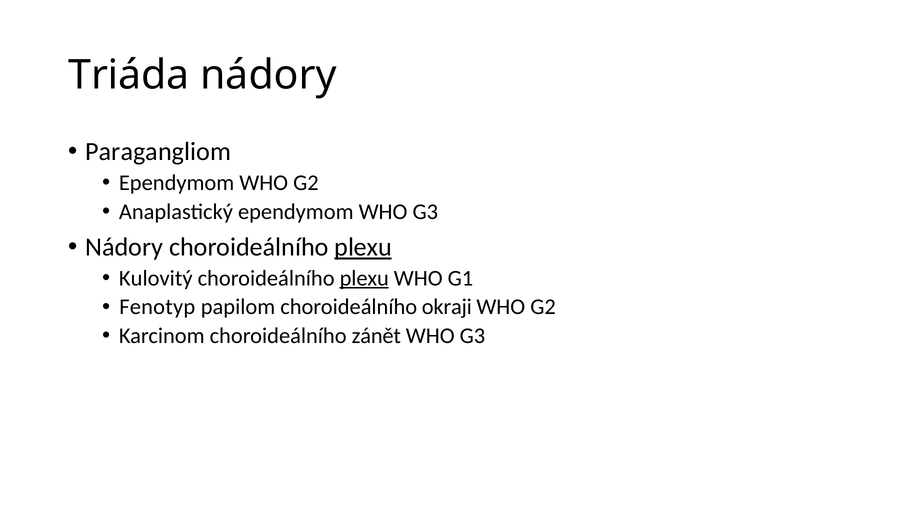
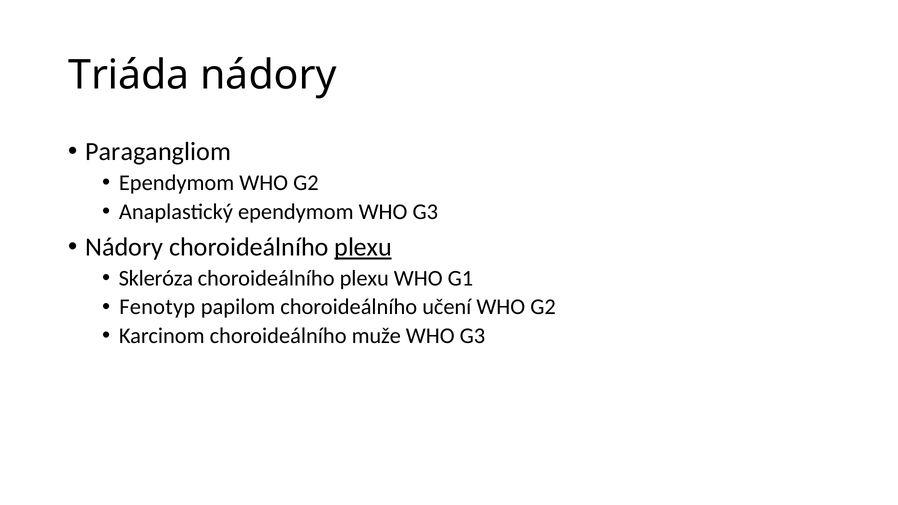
Kulovitý: Kulovitý -> Skleróza
plexu at (364, 278) underline: present -> none
okraji: okraji -> učení
zánět: zánět -> muže
